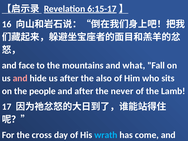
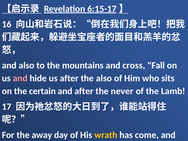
and face: face -> also
what: what -> cross
people: people -> certain
cross: cross -> away
wrath colour: light blue -> yellow
